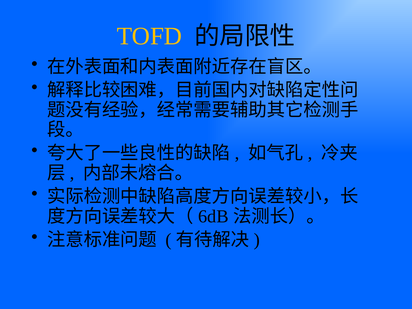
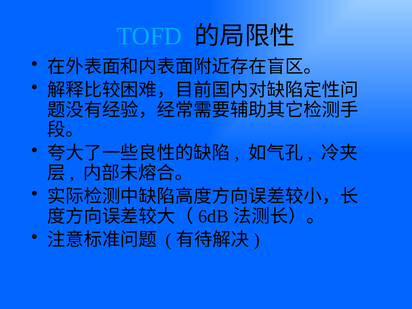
TOFD colour: yellow -> light blue
